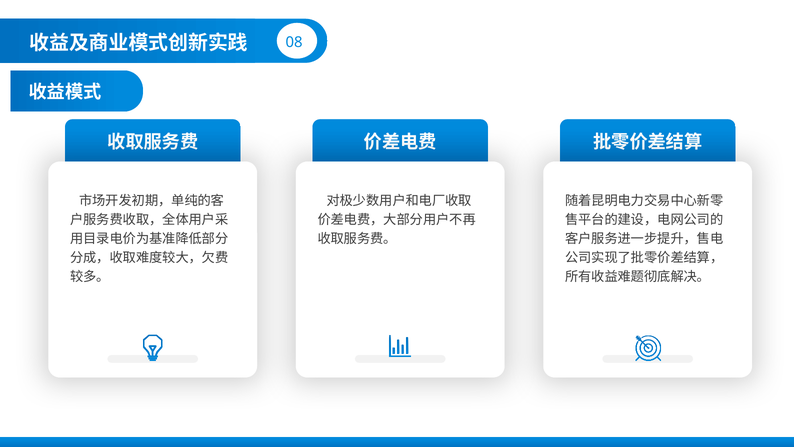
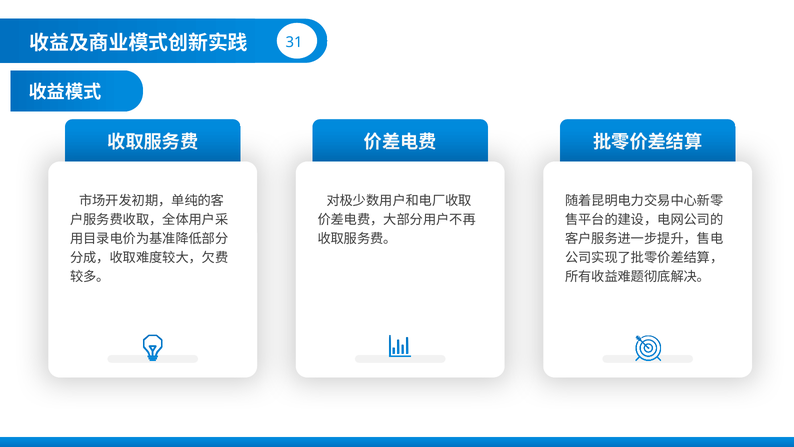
08: 08 -> 31
